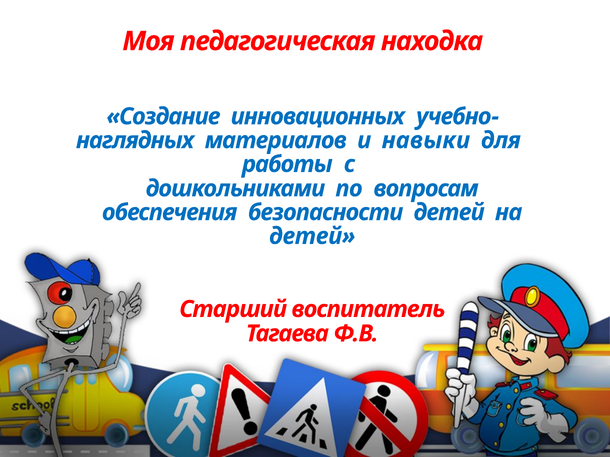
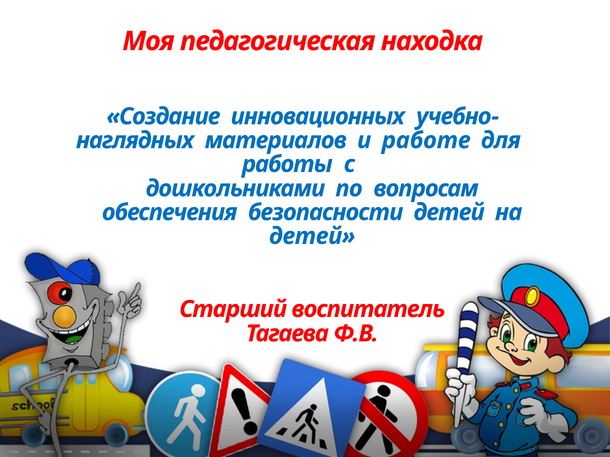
навыки: навыки -> работе
